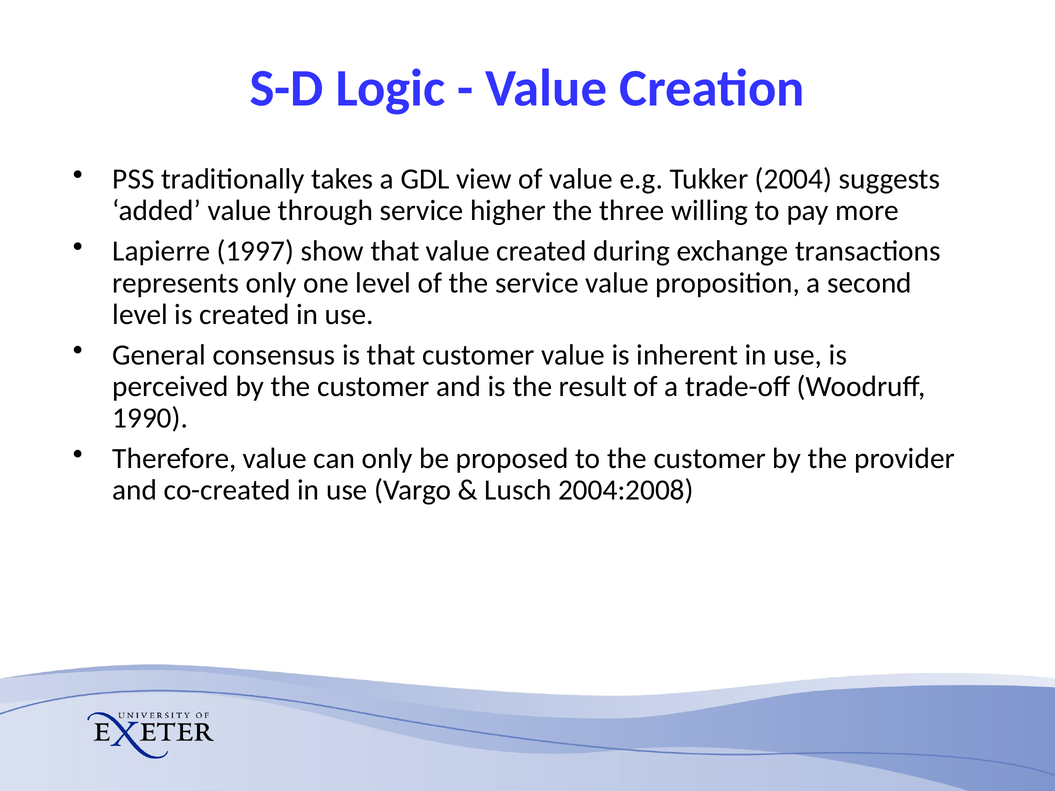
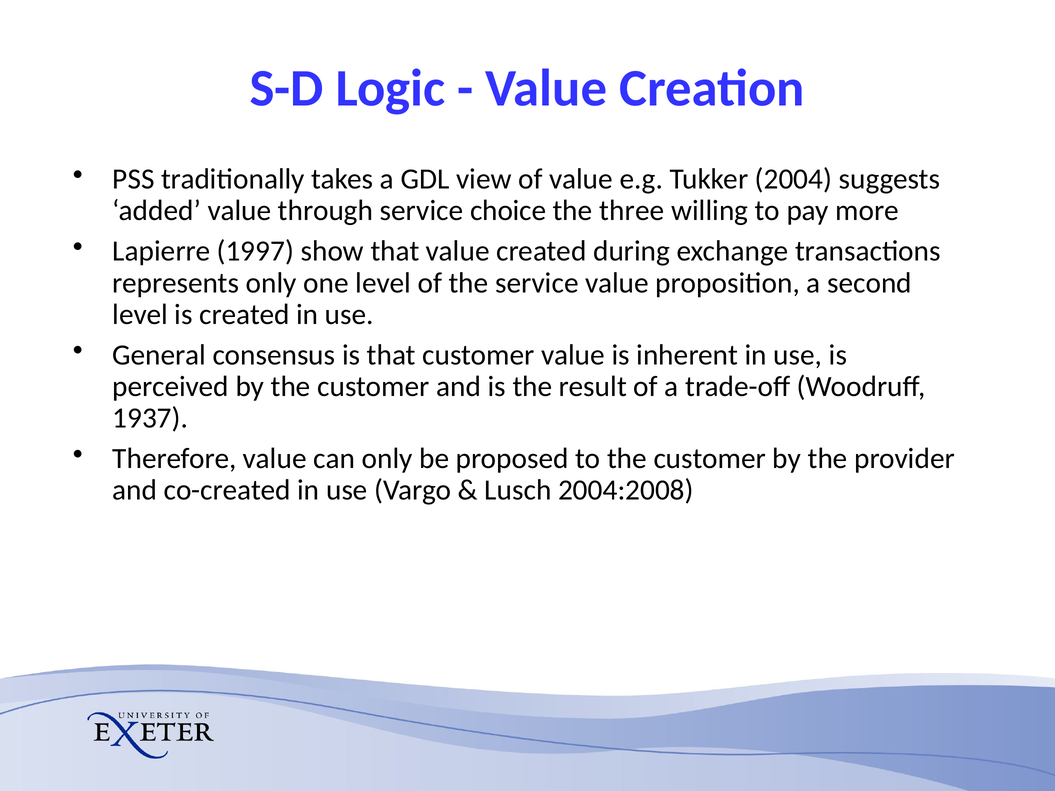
higher: higher -> choice
1990: 1990 -> 1937
